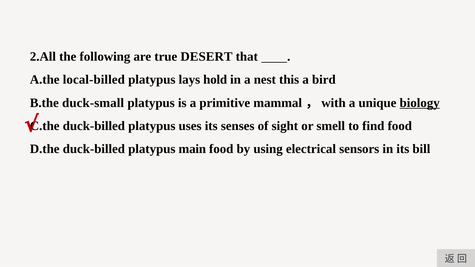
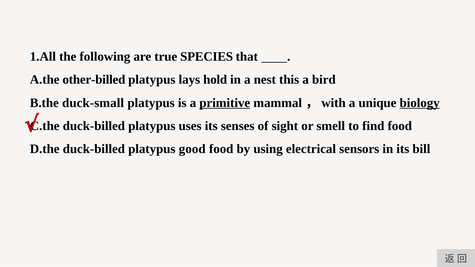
2.All: 2.All -> 1.All
DESERT: DESERT -> SPECIES
local-billed: local-billed -> other-billed
primitive underline: none -> present
main: main -> good
